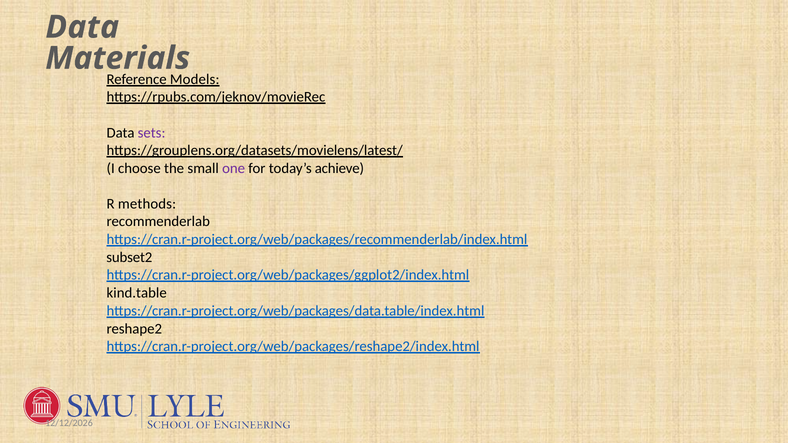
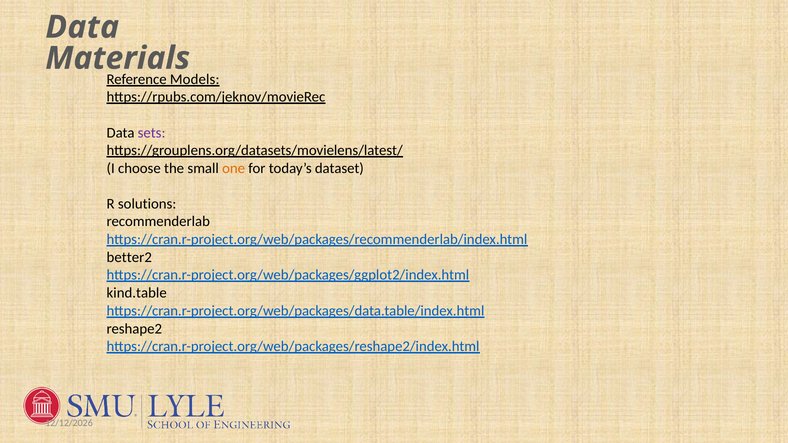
one colour: purple -> orange
achieve: achieve -> dataset
methods: methods -> solutions
subset2: subset2 -> better2
